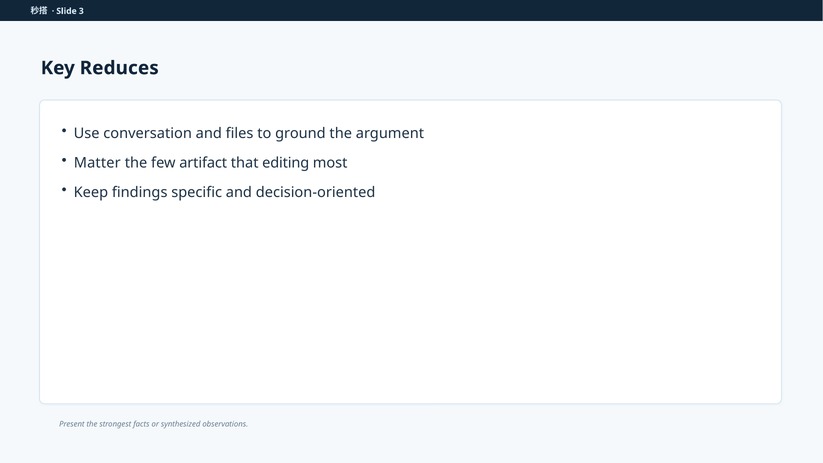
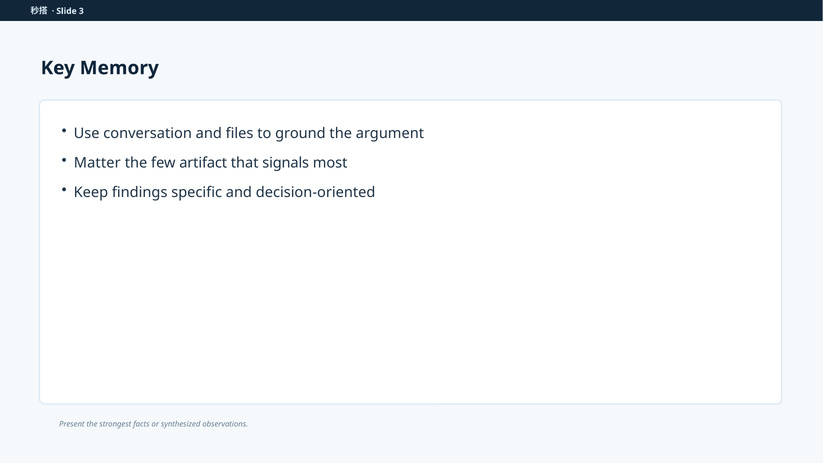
Reduces: Reduces -> Memory
editing: editing -> signals
